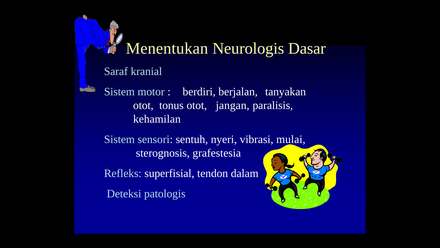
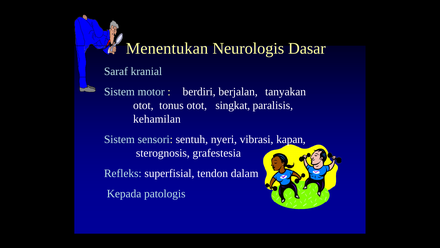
jangan: jangan -> singkat
mulai: mulai -> kapan
Deteksi: Deteksi -> Kepada
